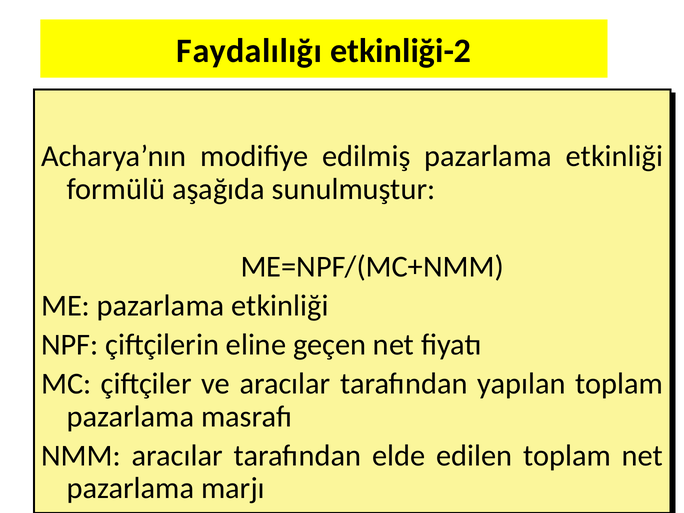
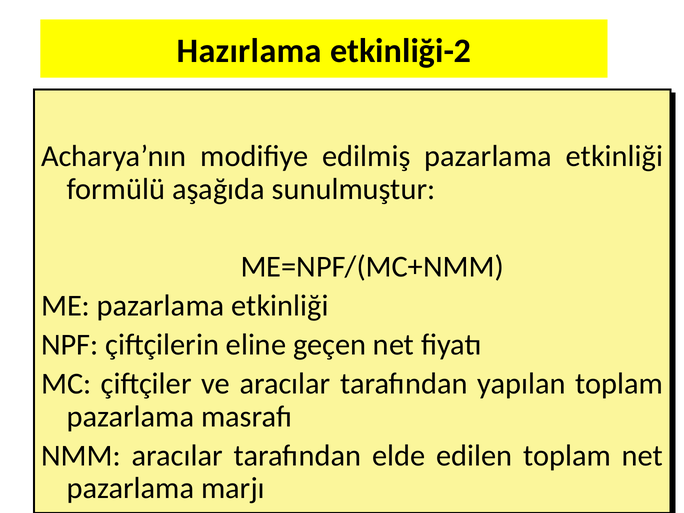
Faydalılığı: Faydalılığı -> Hazırlama
